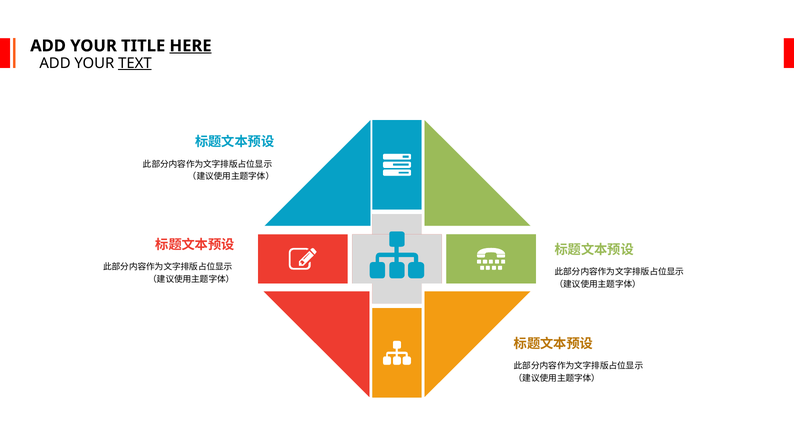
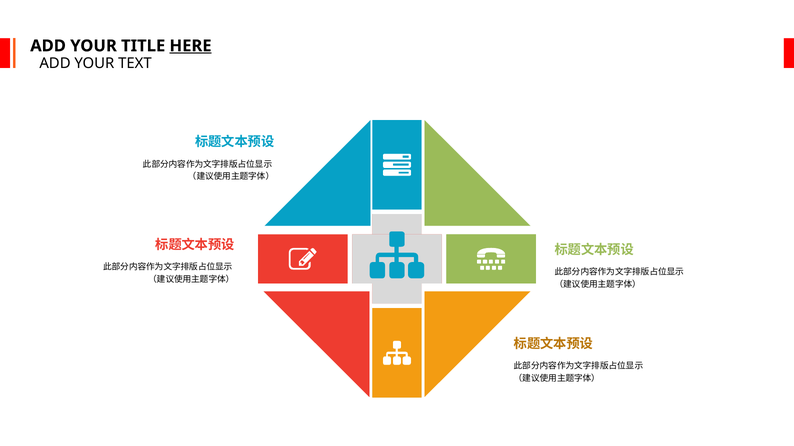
TEXT underline: present -> none
